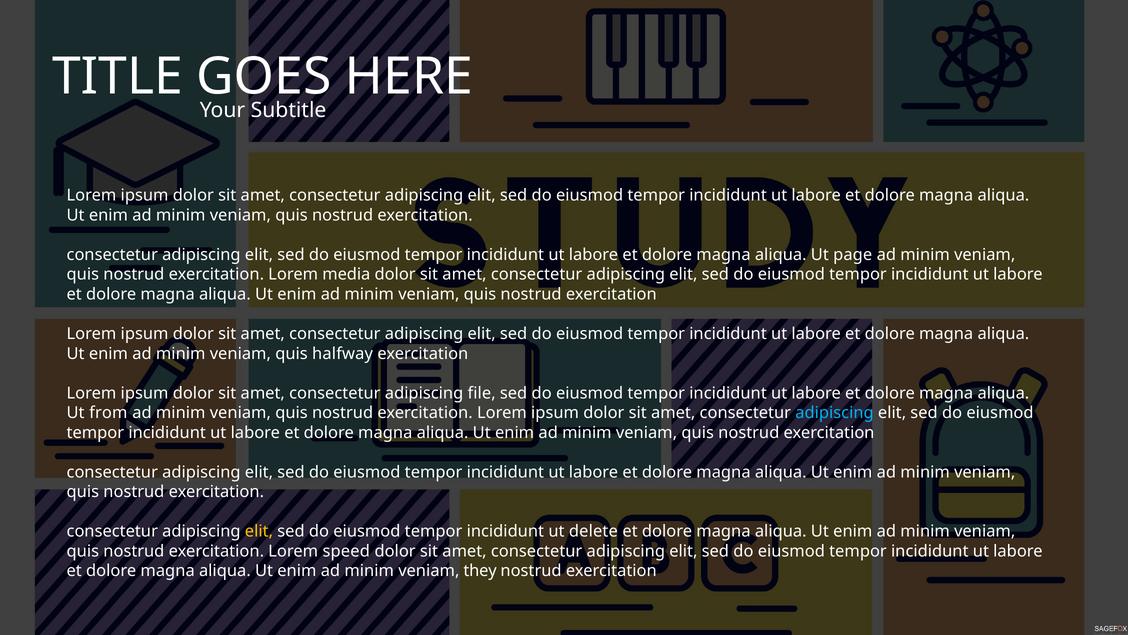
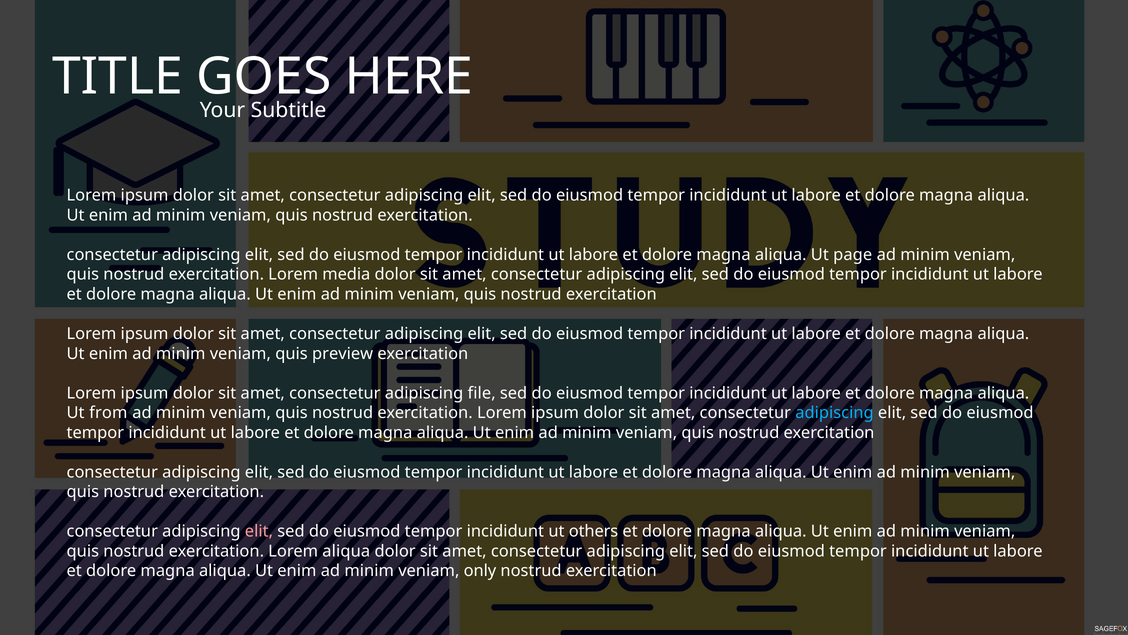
halfway: halfway -> preview
elit at (259, 531) colour: yellow -> pink
delete: delete -> others
Lorem speed: speed -> aliqua
they: they -> only
